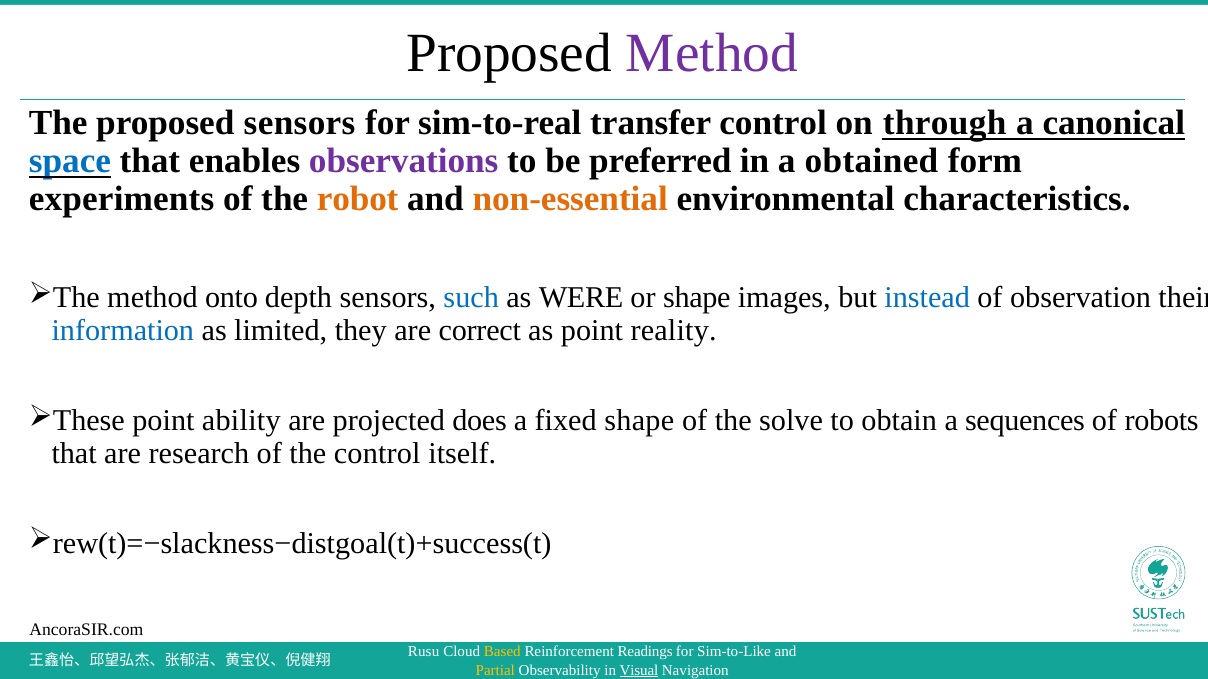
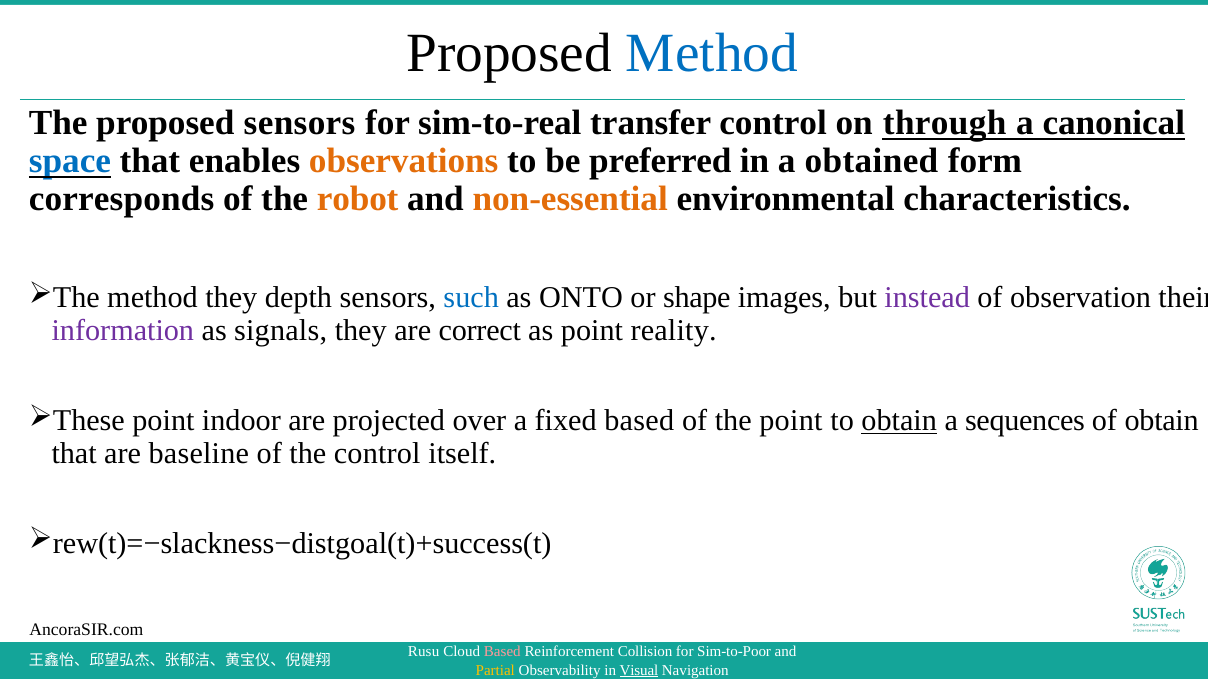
Method at (712, 53) colour: purple -> blue
observations colour: purple -> orange
experiments: experiments -> corresponds
method onto: onto -> they
WERE: WERE -> ONTO
instead colour: blue -> purple
information colour: blue -> purple
limited: limited -> signals
ability: ability -> indoor
does: does -> over
fixed shape: shape -> based
the solve: solve -> point
obtain at (899, 421) underline: none -> present
of robots: robots -> obtain
research: research -> baseline
Based at (502, 652) colour: yellow -> pink
Readings: Readings -> Collision
Sim-to-Like: Sim-to-Like -> Sim-to-Poor
